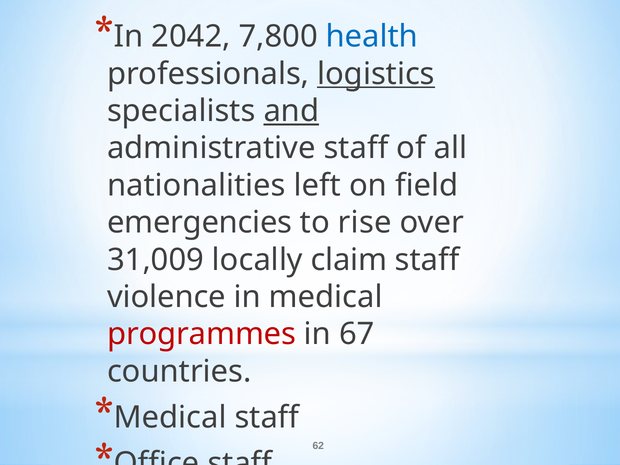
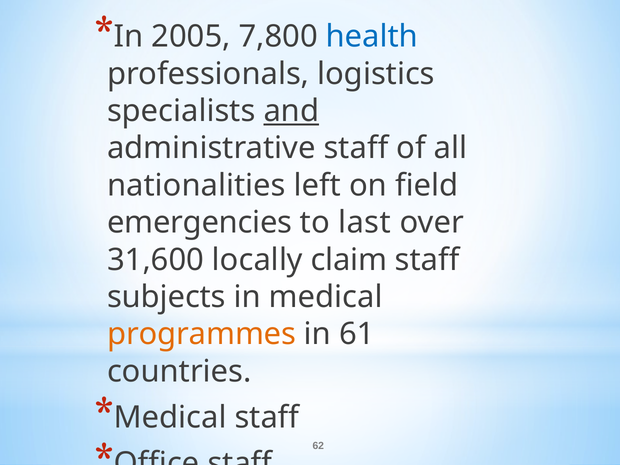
2042: 2042 -> 2005
logistics underline: present -> none
rise: rise -> last
31,009: 31,009 -> 31,600
violence: violence -> subjects
programmes colour: red -> orange
67: 67 -> 61
